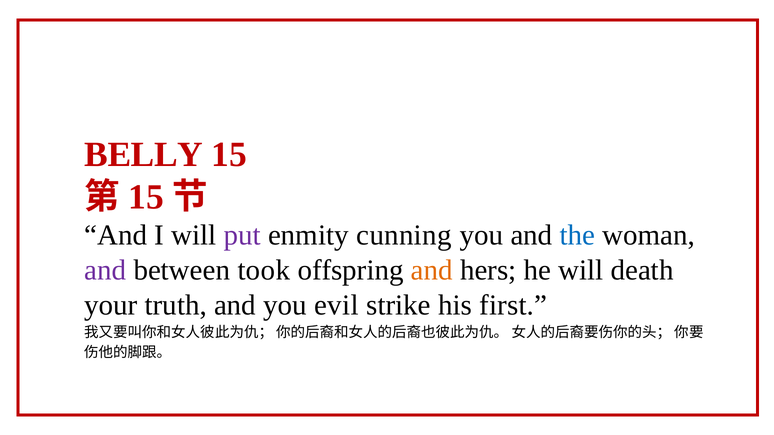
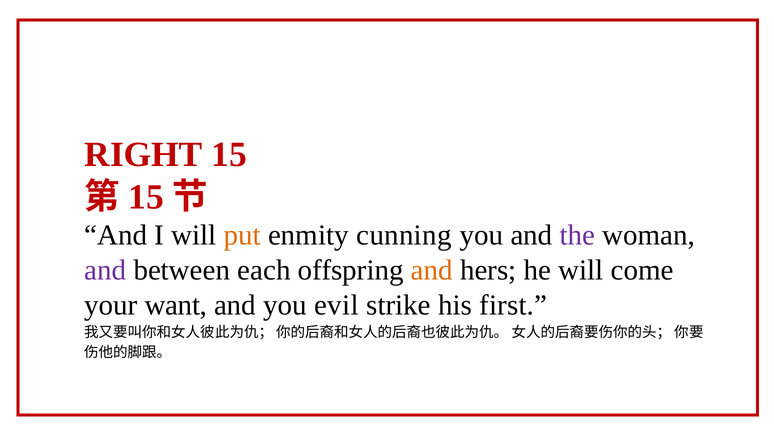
BELLY: BELLY -> RIGHT
put colour: purple -> orange
the colour: blue -> purple
took: took -> each
death: death -> come
truth: truth -> want
